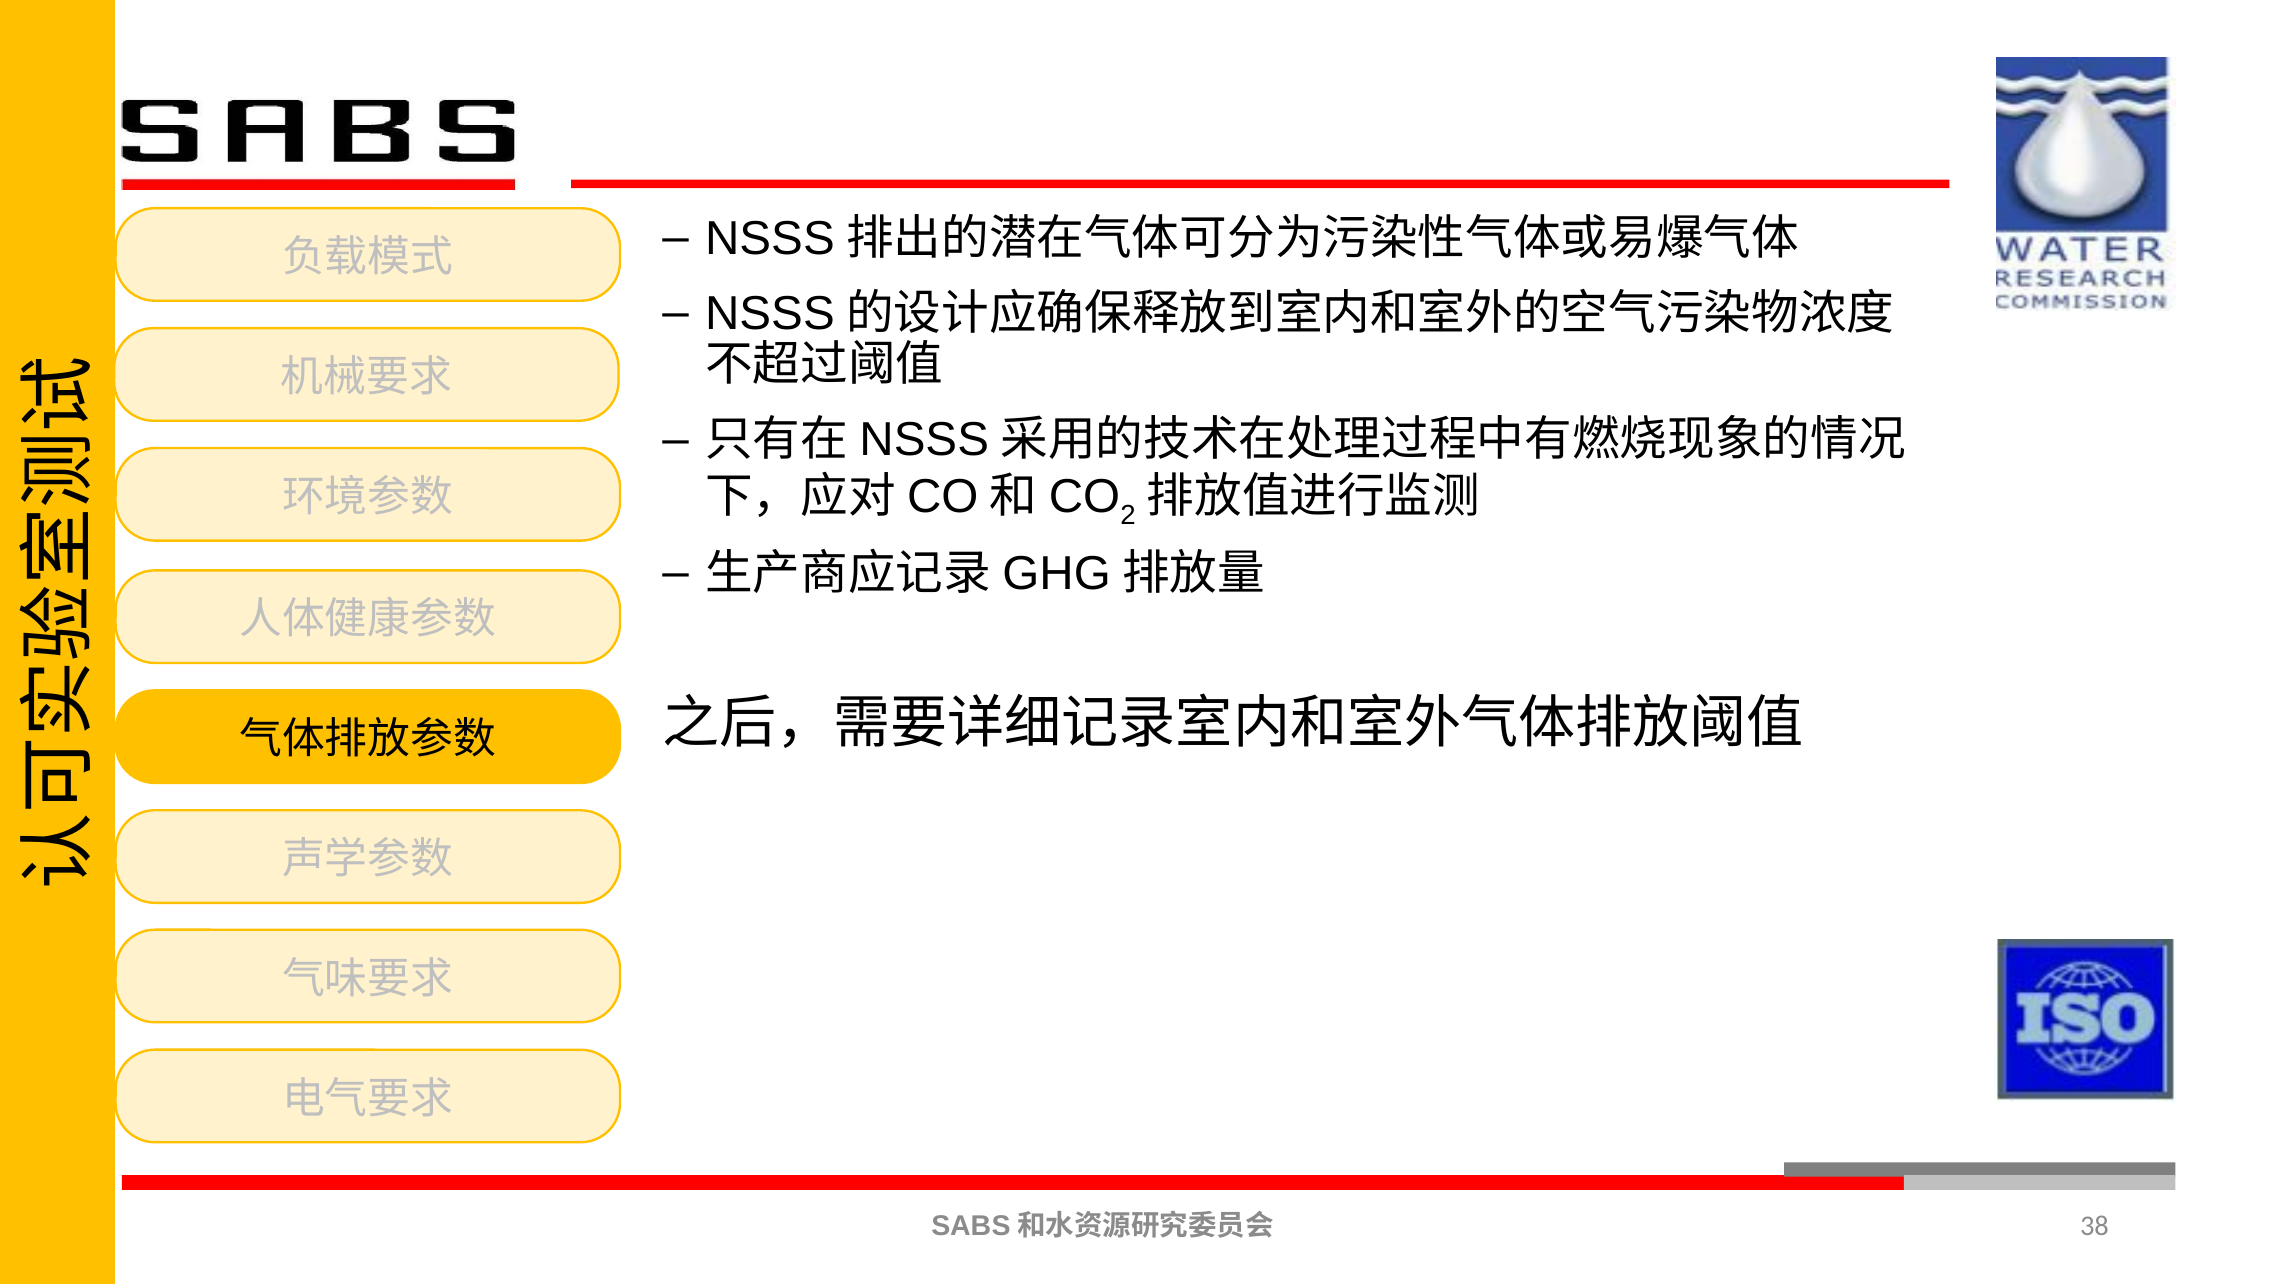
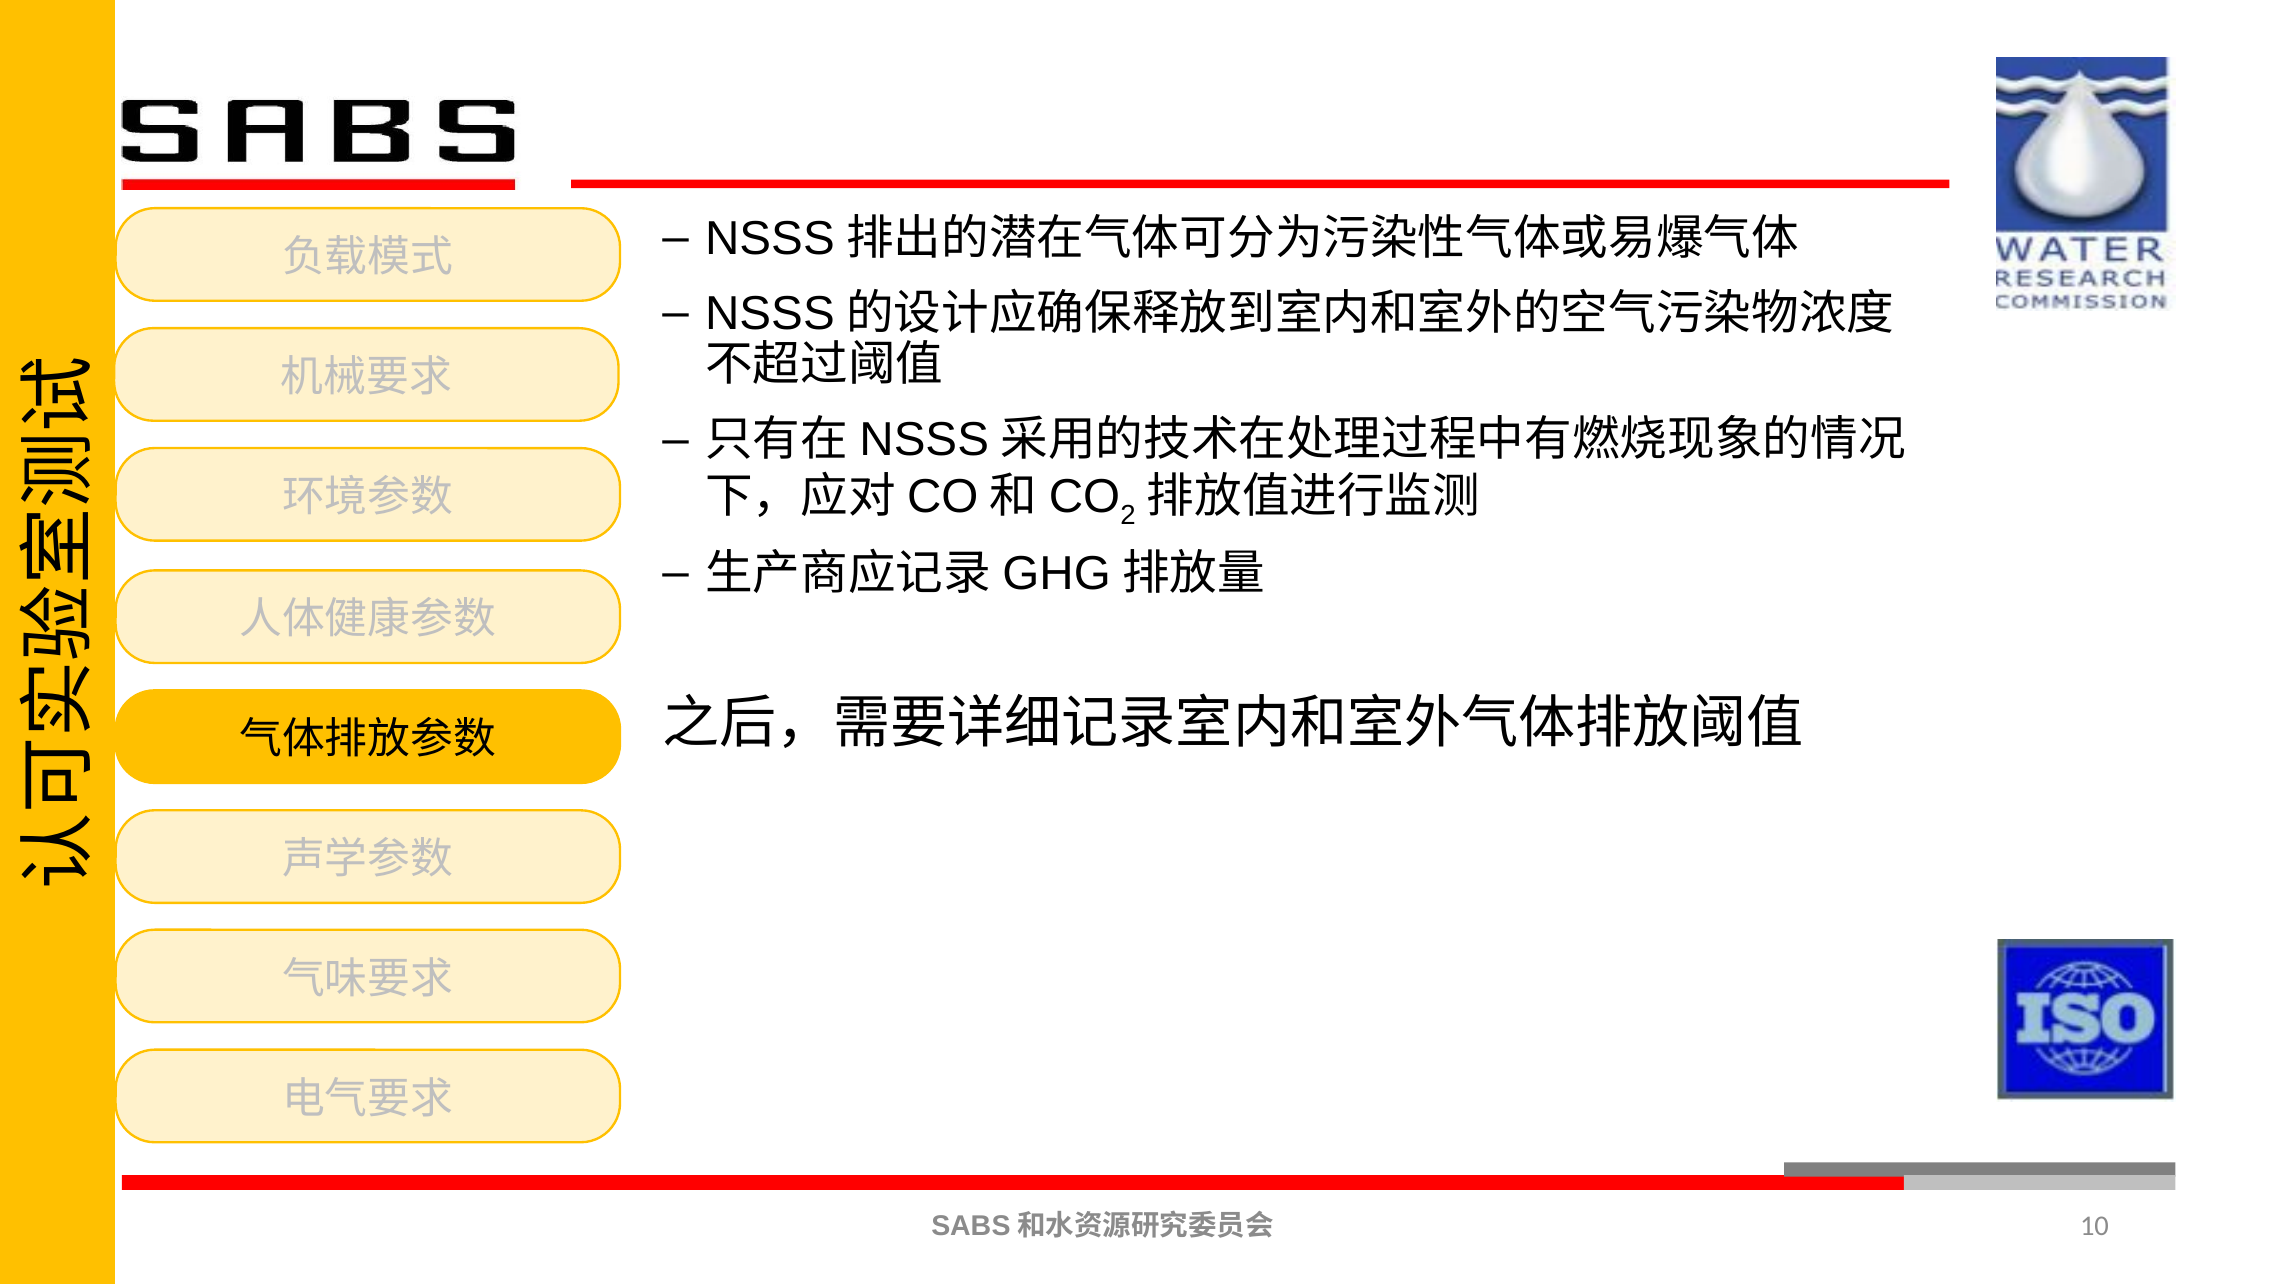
38: 38 -> 10
